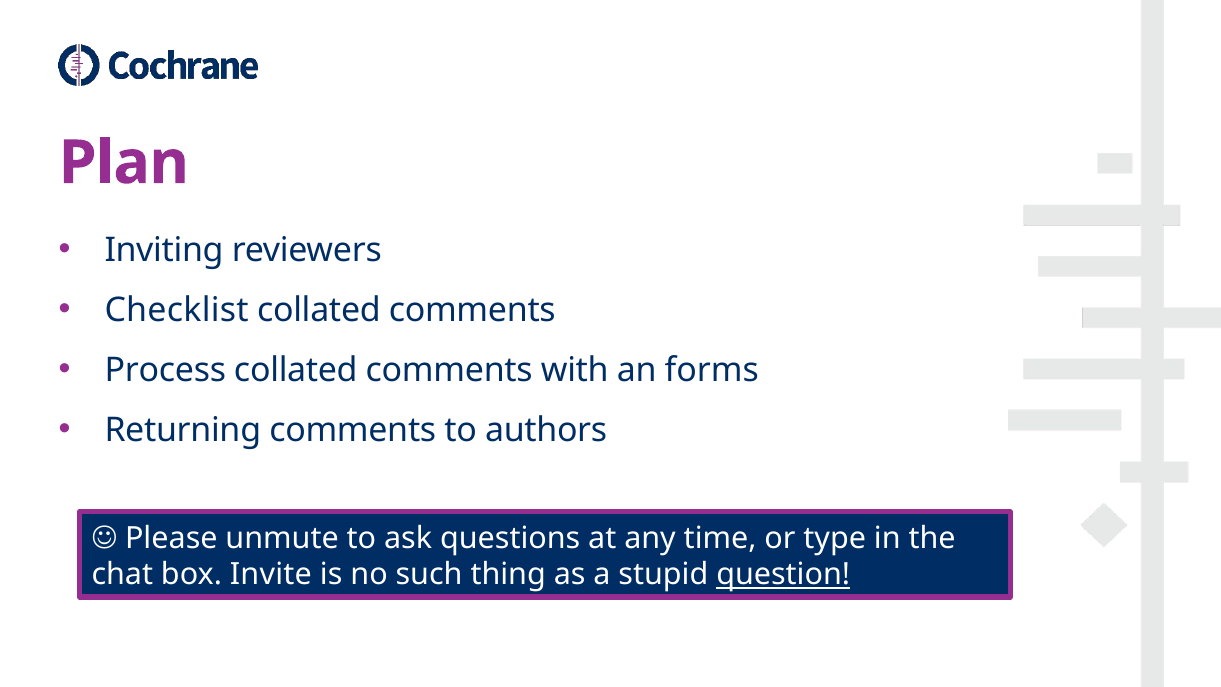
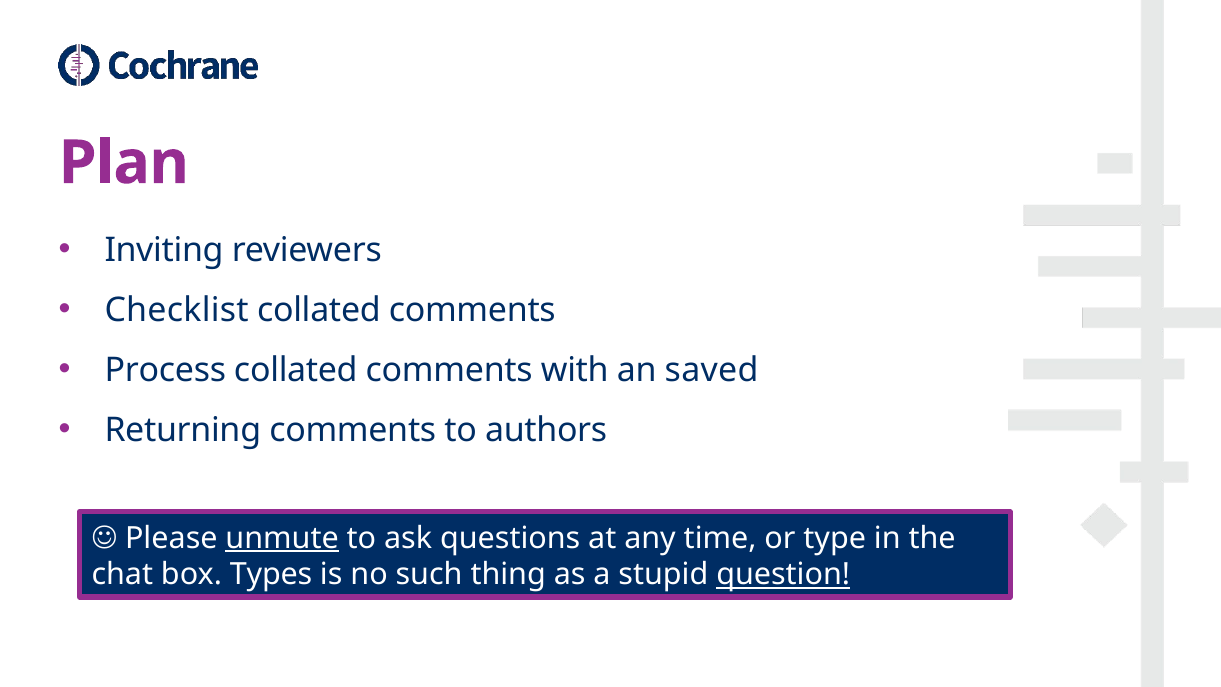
forms: forms -> saved
unmute underline: none -> present
Invite: Invite -> Types
